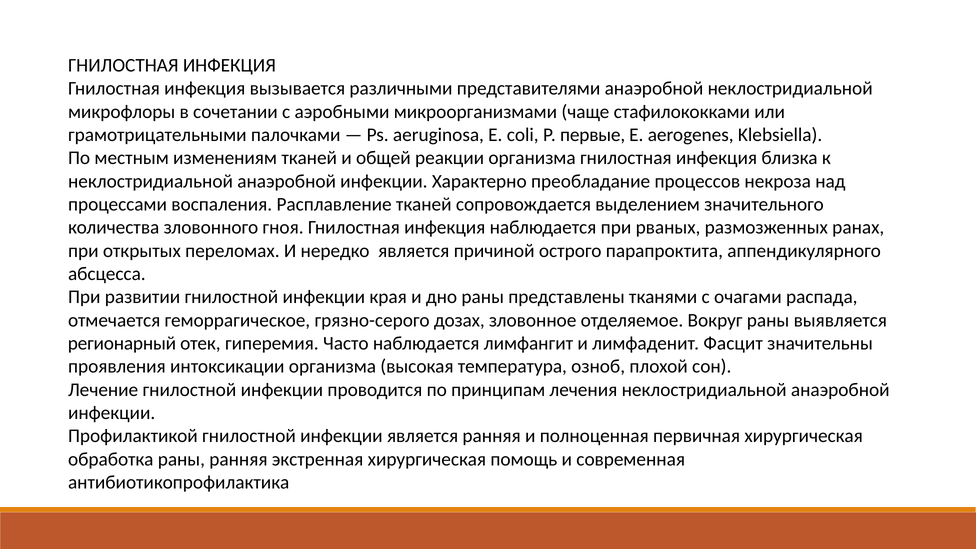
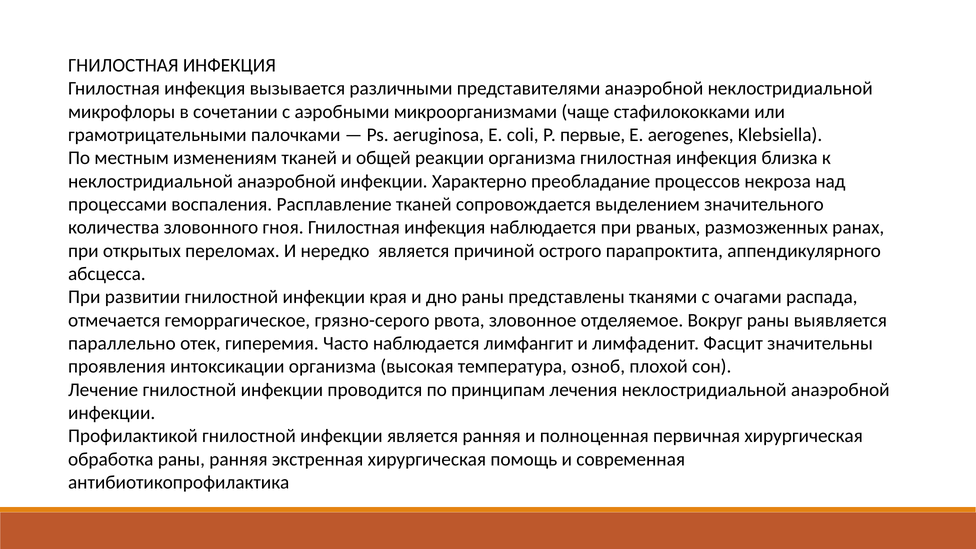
дозах: дозах -> рвота
регионарный: регионарный -> параллельно
